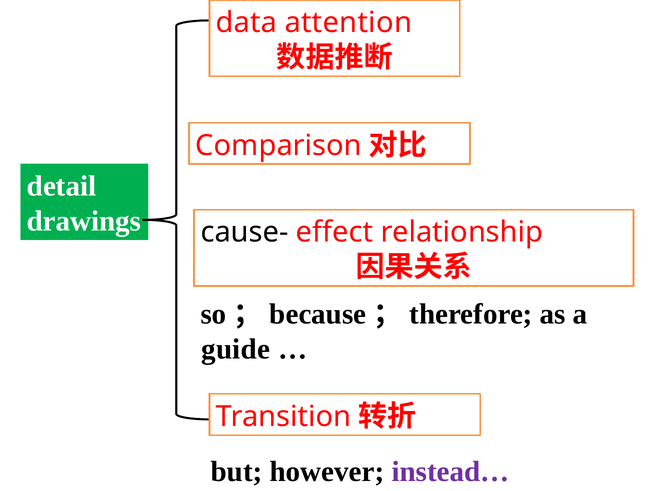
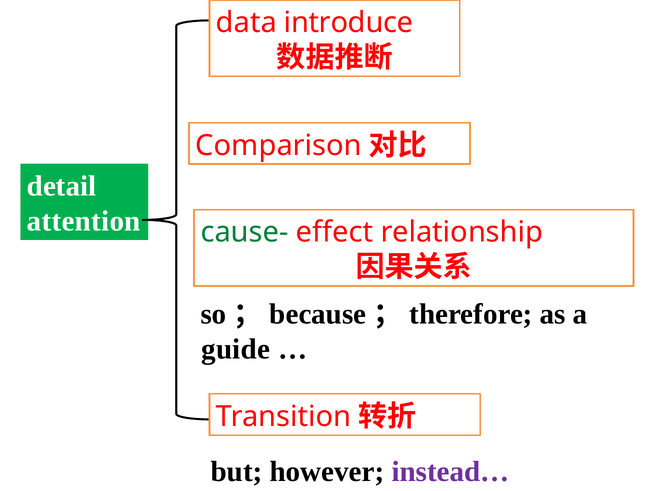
attention: attention -> introduce
drawings: drawings -> attention
cause- colour: black -> green
